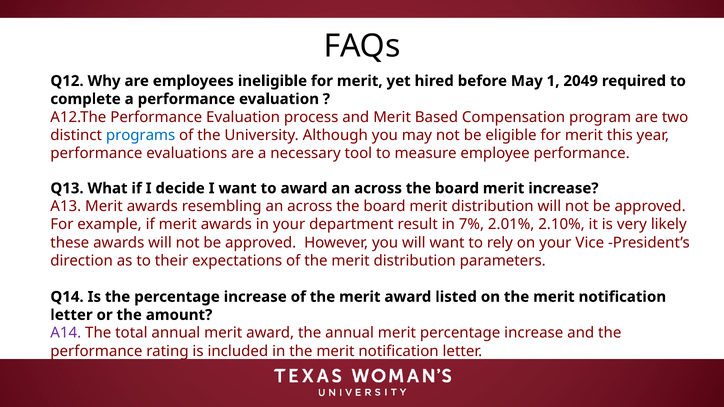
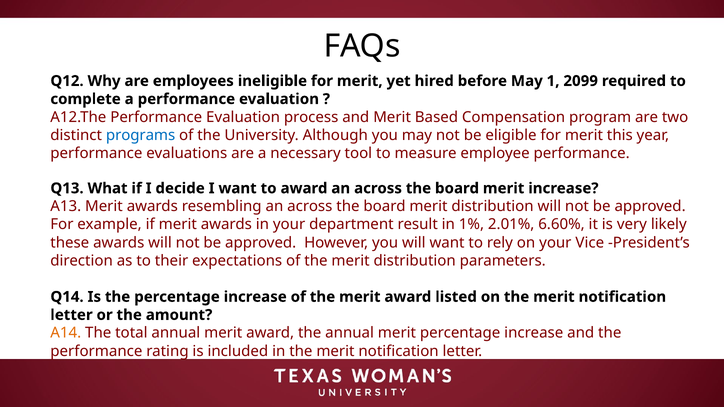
2049: 2049 -> 2099
7%: 7% -> 1%
2.10%: 2.10% -> 6.60%
A14 colour: purple -> orange
